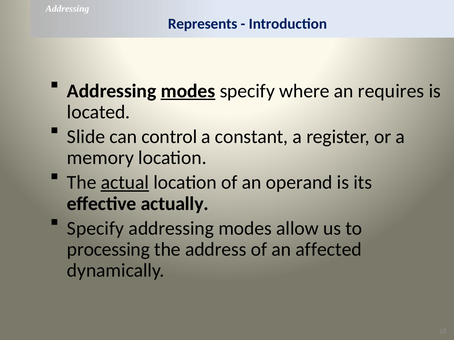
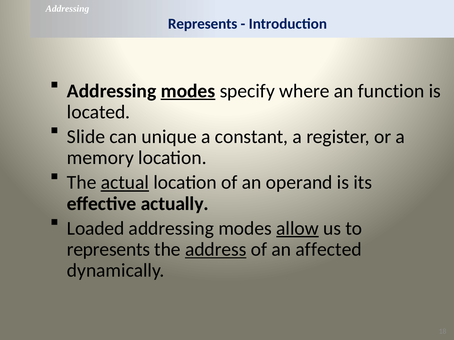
requires: requires -> function
control: control -> unique
Specify at (96, 229): Specify -> Loaded
allow underline: none -> present
processing at (108, 250): processing -> represents
address underline: none -> present
